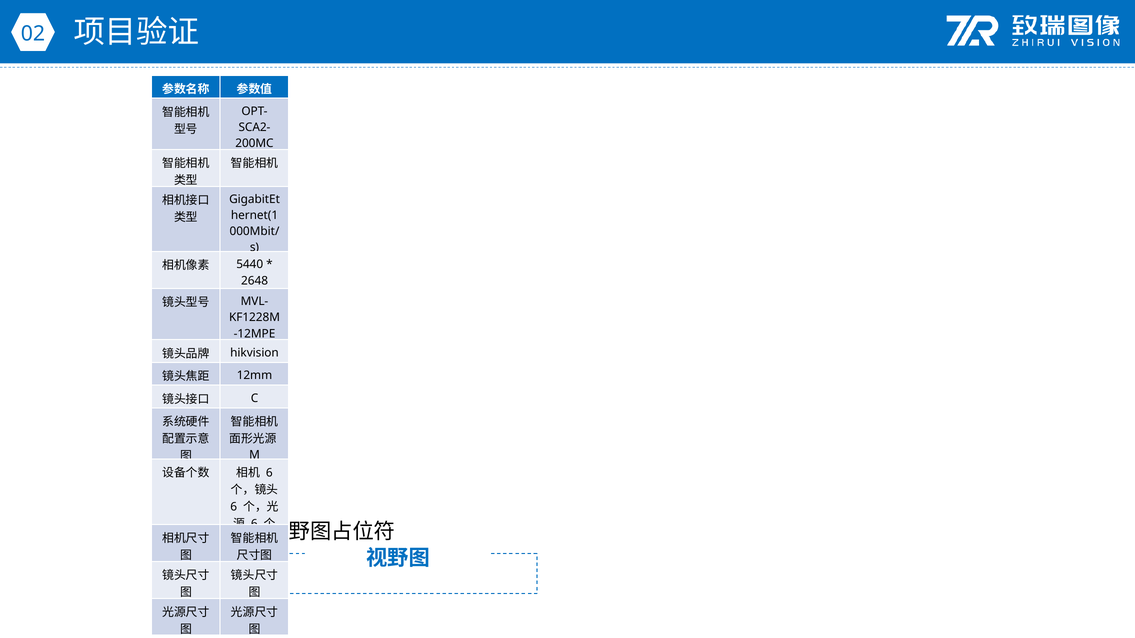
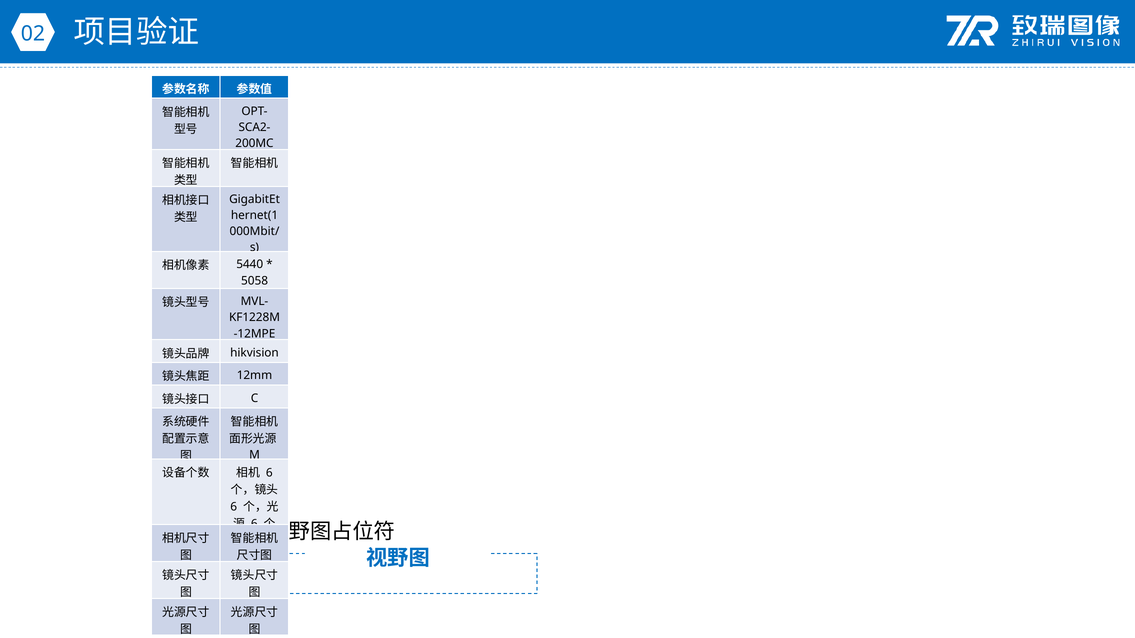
2648: 2648 -> 5058
